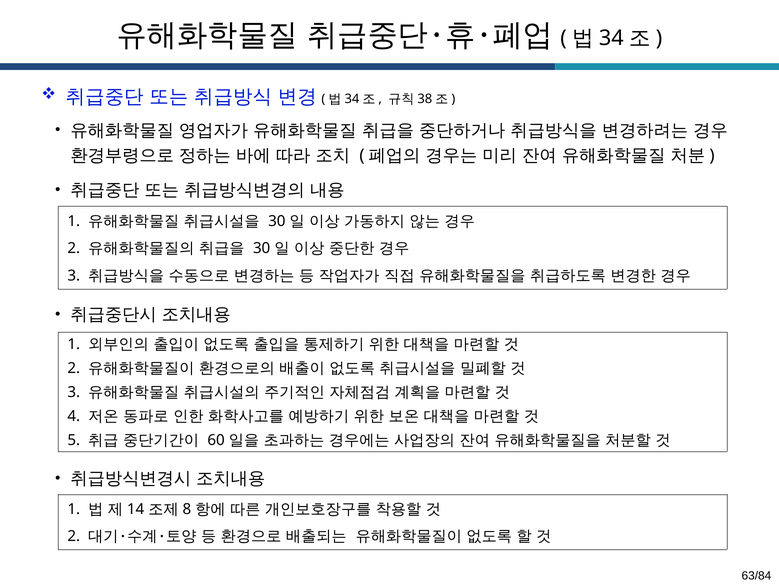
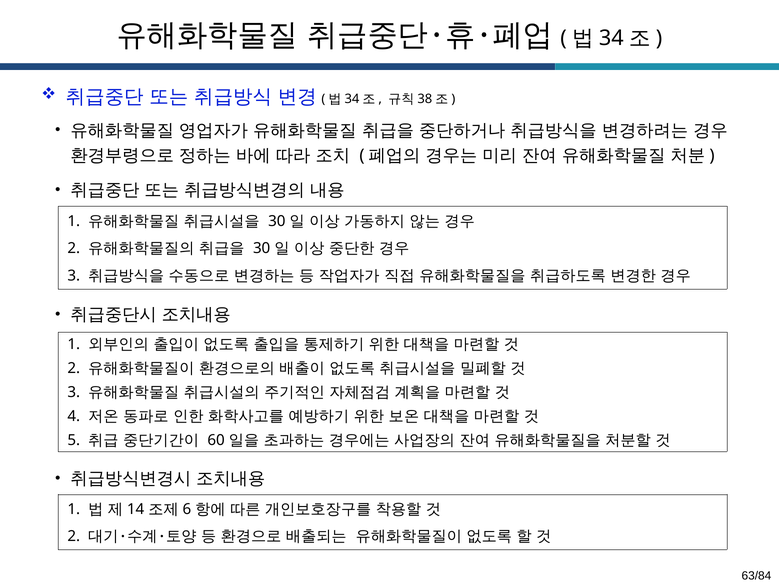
8: 8 -> 6
